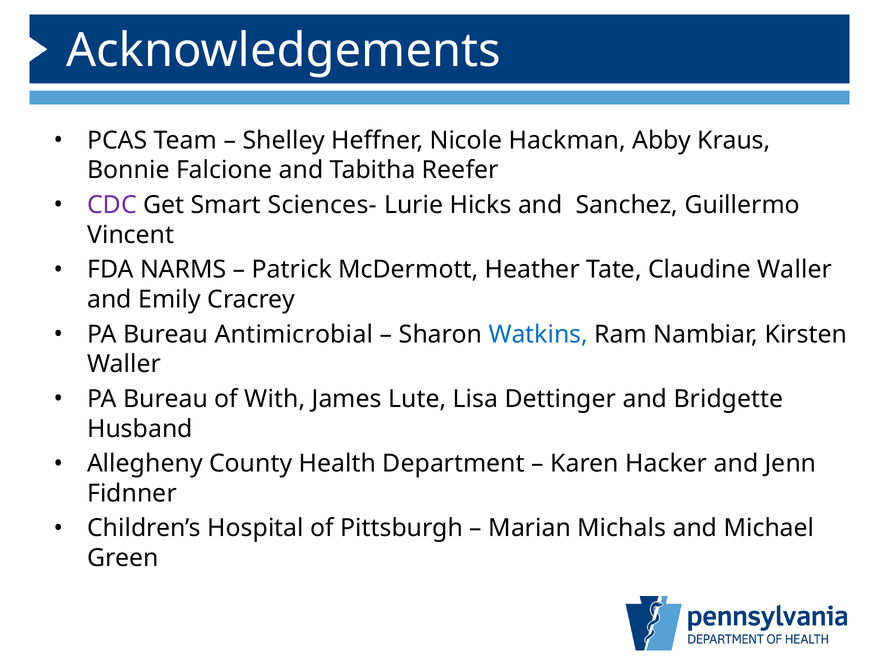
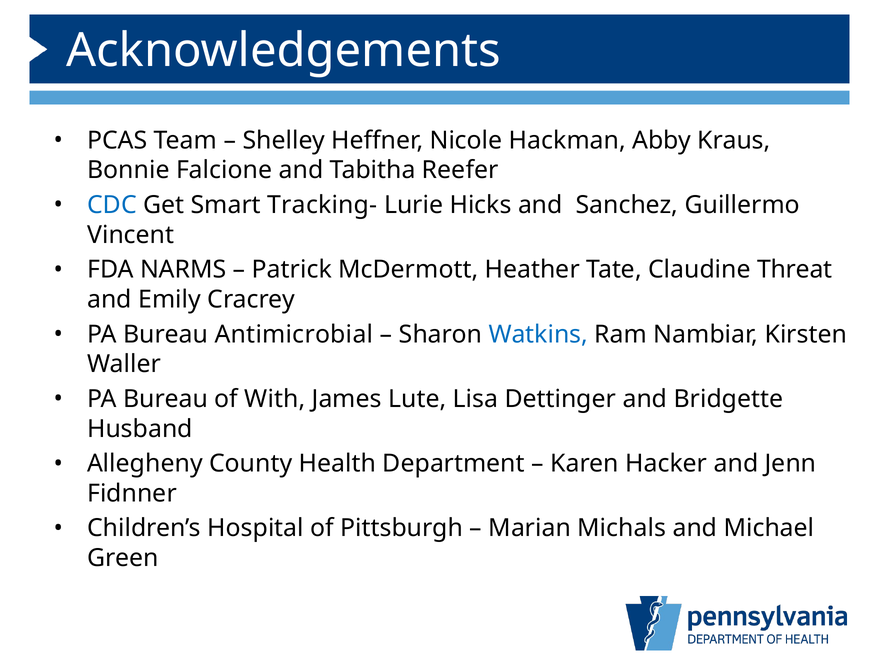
CDC colour: purple -> blue
Sciences-: Sciences- -> Tracking-
Claudine Waller: Waller -> Threat
